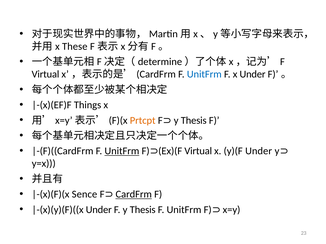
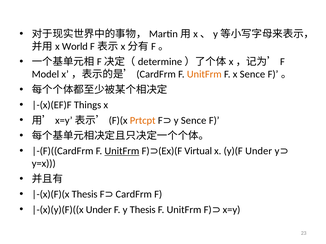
These: These -> World
Virtual at (45, 74): Virtual -> Model
UnitFrm at (204, 74) colour: blue -> orange
x Under: Under -> Sence
Thesis at (194, 121): Thesis -> Sence
Sence at (85, 195): Sence -> Thesis
CardFrm underline: present -> none
